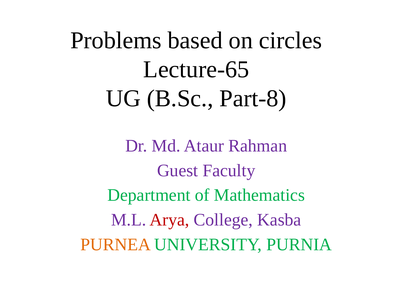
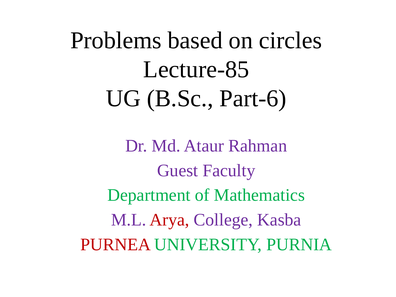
Lecture-65: Lecture-65 -> Lecture-85
Part-8: Part-8 -> Part-6
PURNEA colour: orange -> red
